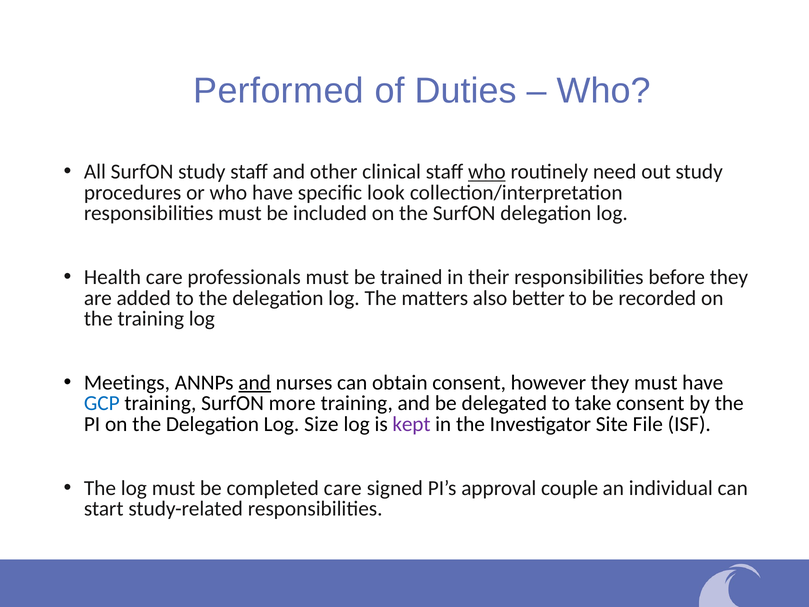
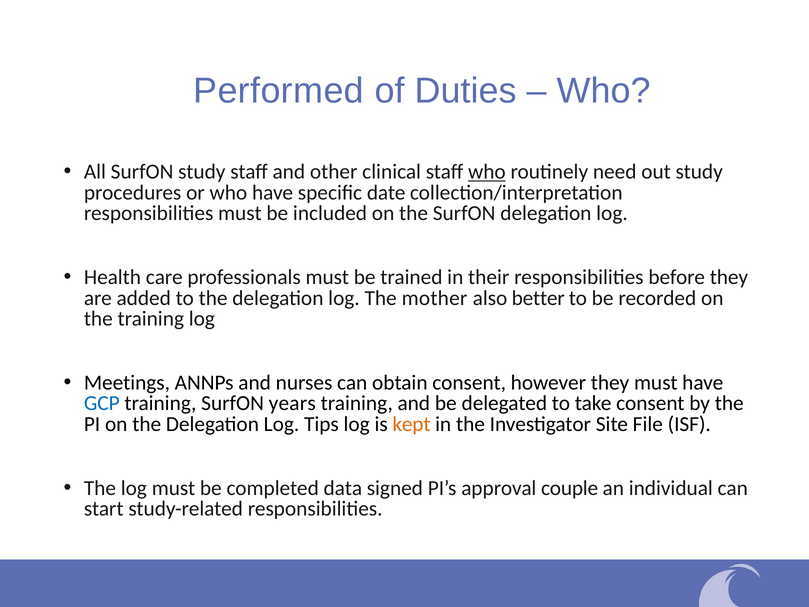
look: look -> date
matters: matters -> mother
and at (255, 383) underline: present -> none
more: more -> years
Size: Size -> Tips
kept colour: purple -> orange
completed care: care -> data
